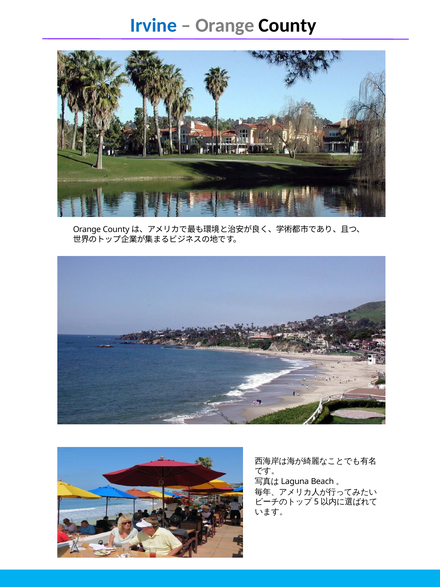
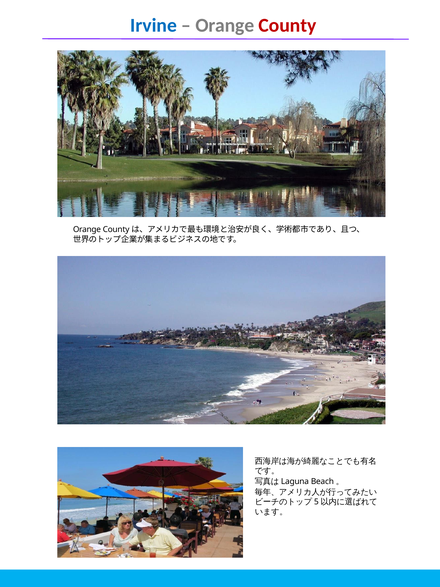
County colour: black -> red
